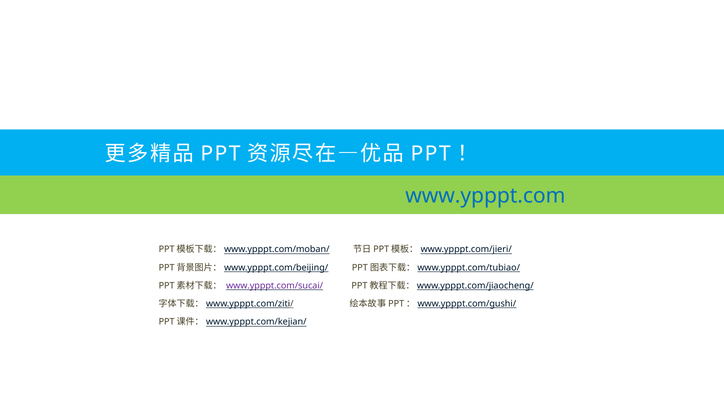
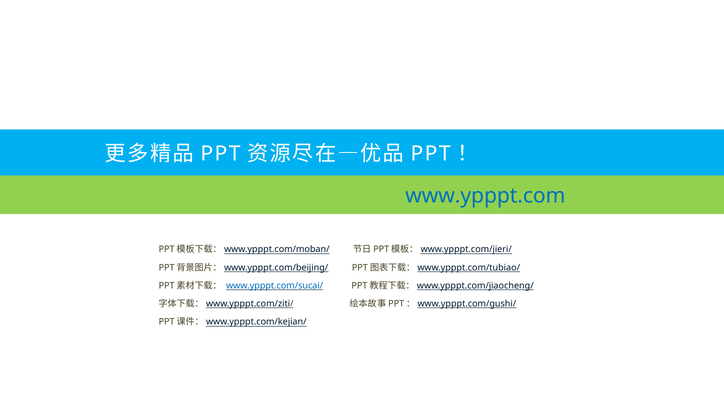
www.ypppt.com/sucai/ colour: purple -> blue
